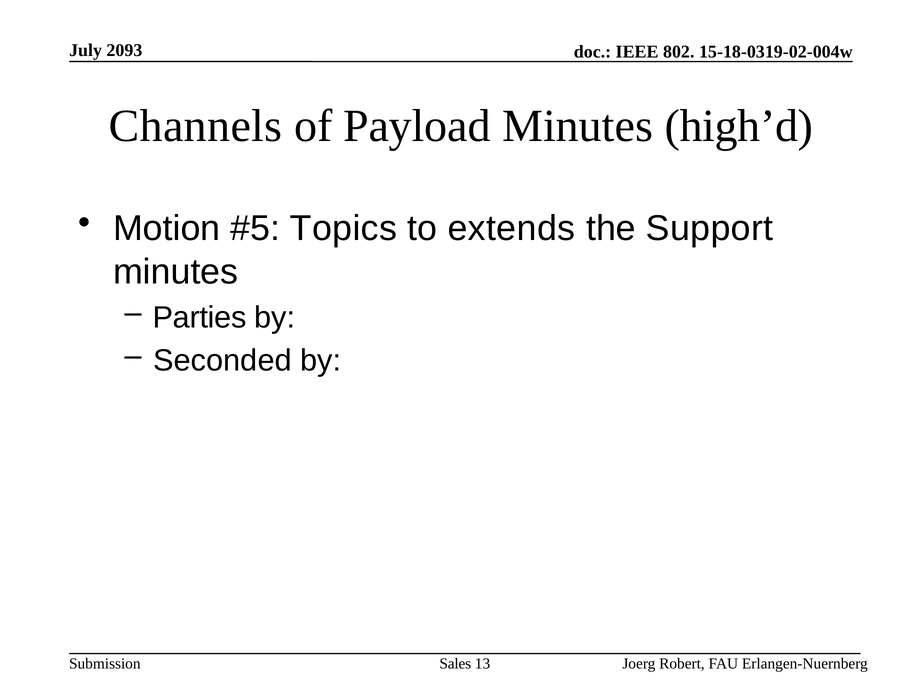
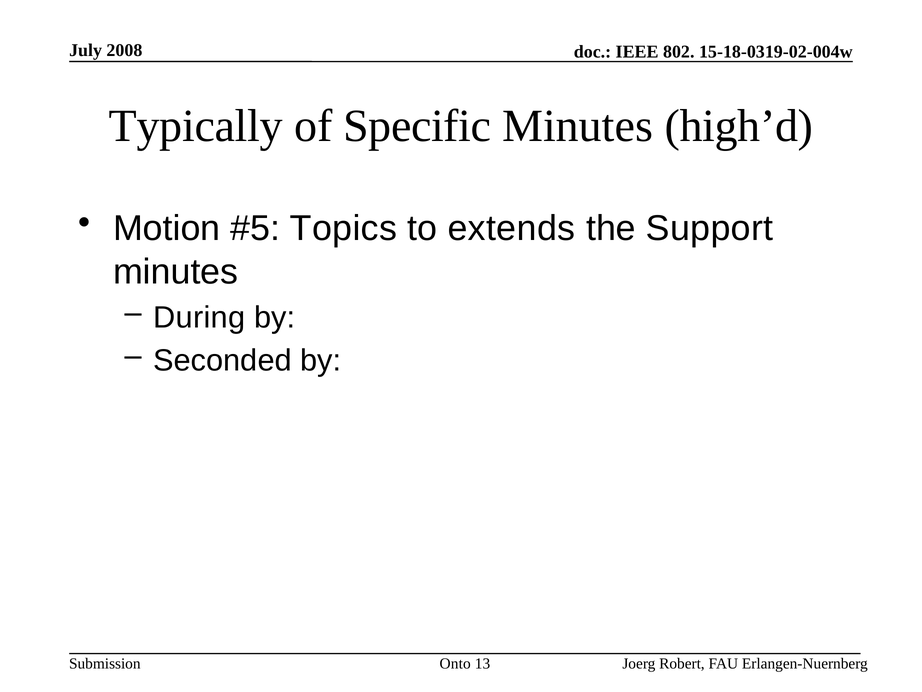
2093: 2093 -> 2008
Channels: Channels -> Typically
Payload: Payload -> Specific
Parties: Parties -> During
Sales: Sales -> Onto
